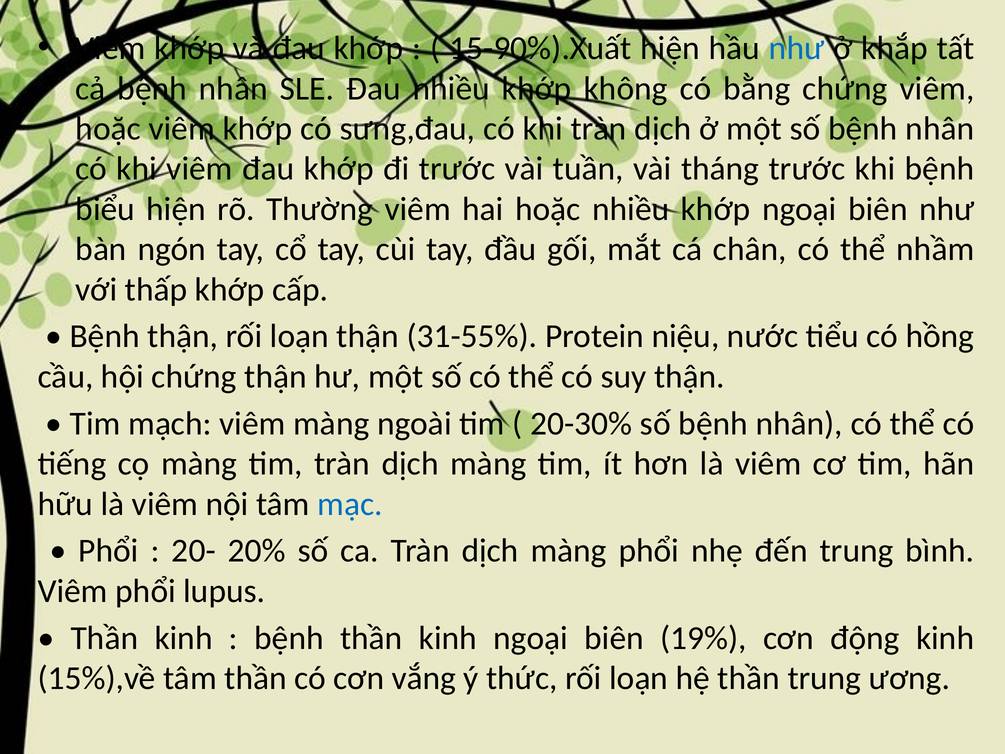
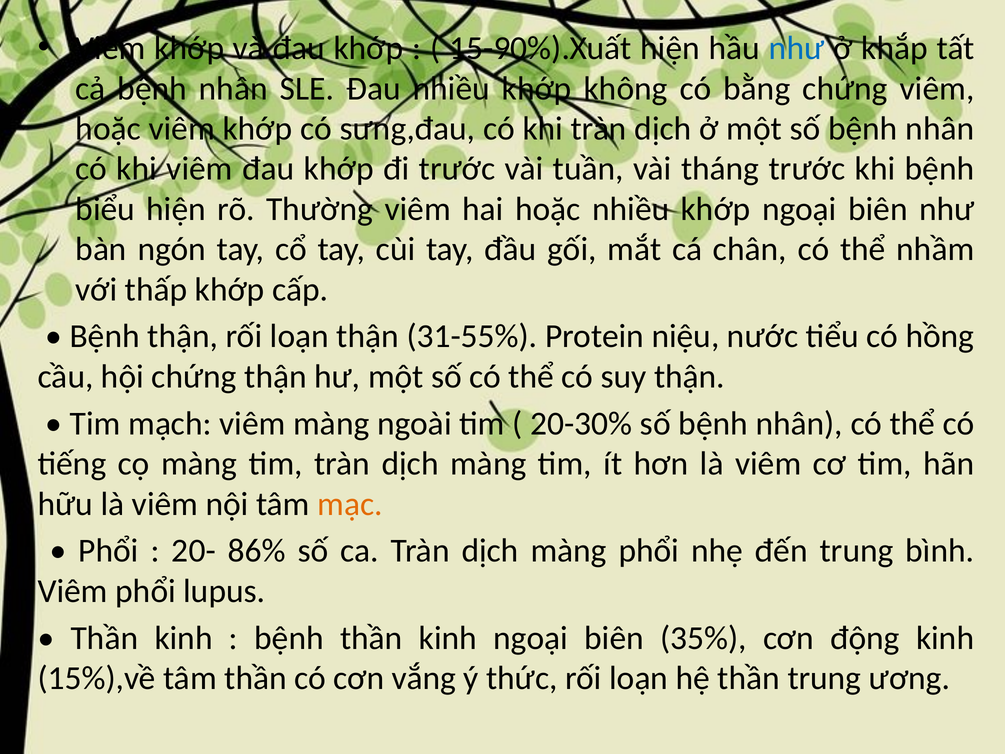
mạc colour: blue -> orange
20%: 20% -> 86%
19%: 19% -> 35%
